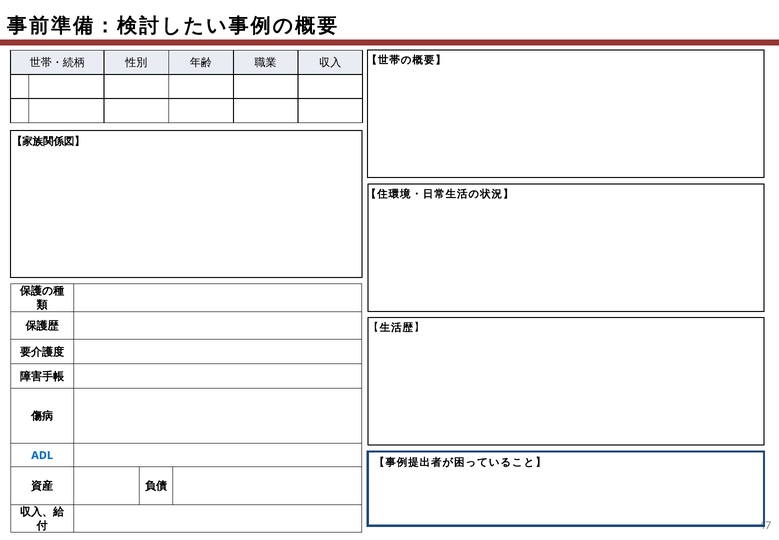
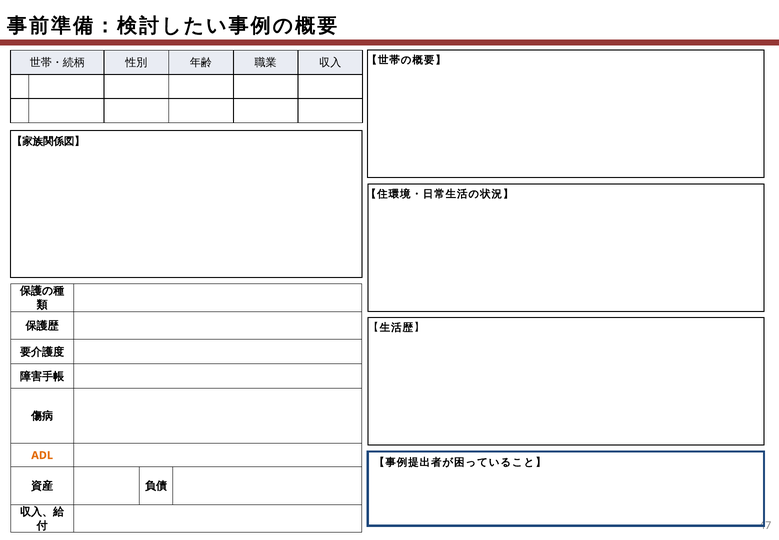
ADL colour: blue -> orange
